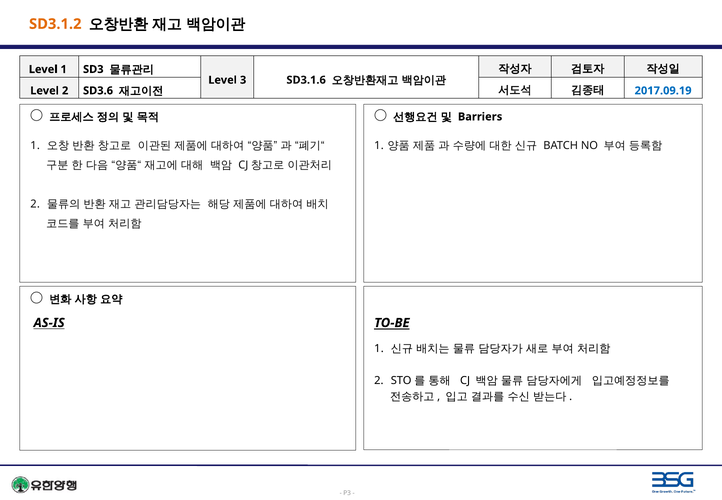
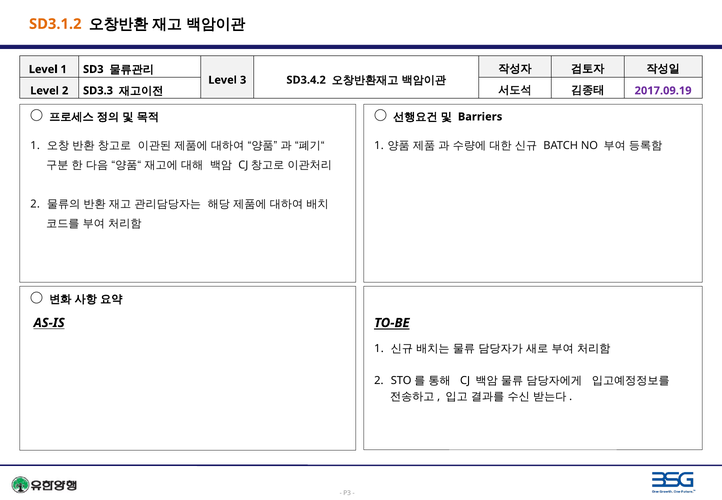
SD3.1.6: SD3.1.6 -> SD3.4.2
SD3.6: SD3.6 -> SD3.3
2017.09.19 colour: blue -> purple
